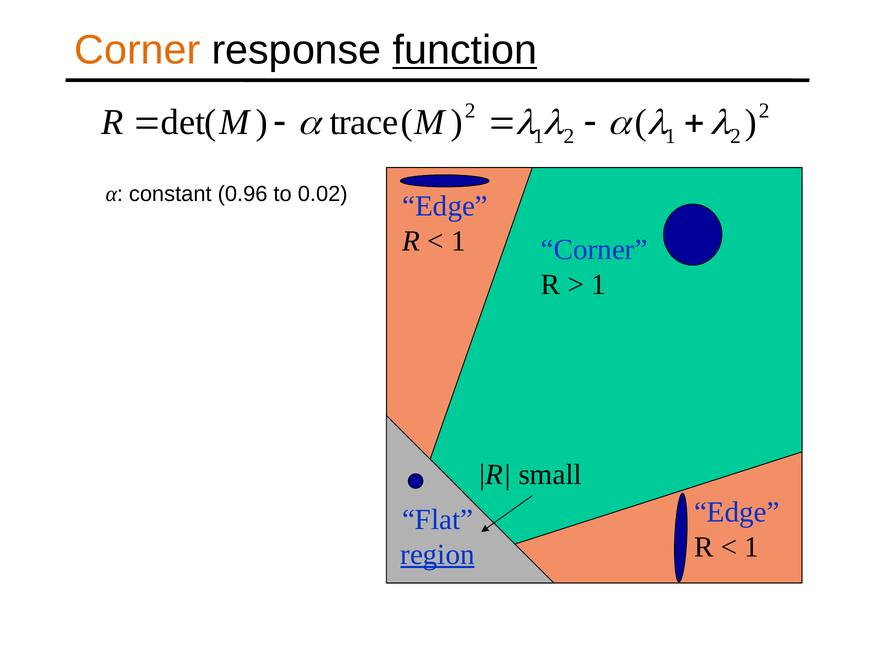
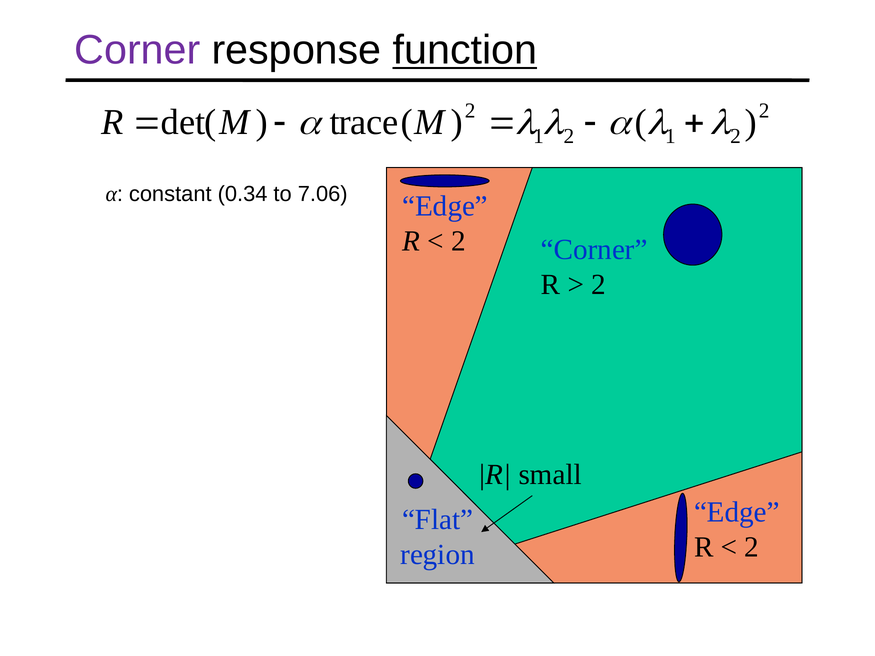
Corner at (137, 50) colour: orange -> purple
0.96: 0.96 -> 0.34
0.02: 0.02 -> 7.06
1 at (458, 241): 1 -> 2
1 at (599, 285): 1 -> 2
1 at (752, 547): 1 -> 2
region underline: present -> none
